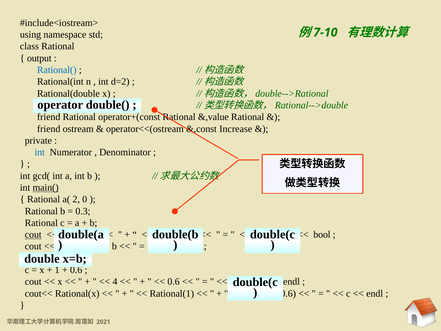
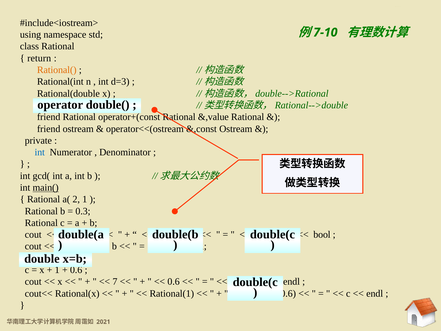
output: output -> return
Rational( colour: blue -> orange
d=2: d=2 -> d=3
&,const Increase: Increase -> Ostream
2 0: 0 -> 1
cout at (33, 234) underline: present -> none
4 at (115, 281): 4 -> 7
